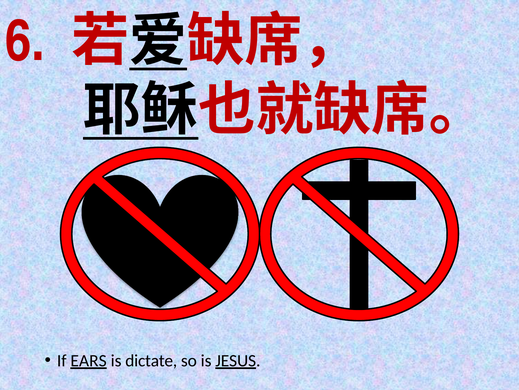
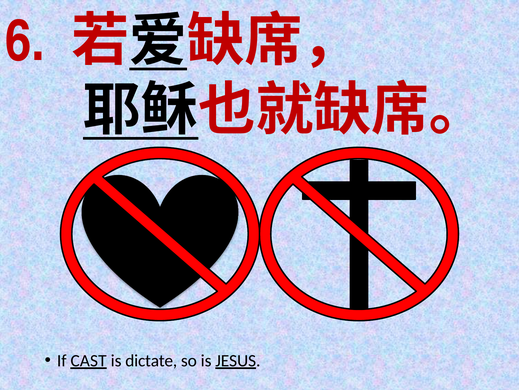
EARS: EARS -> CAST
